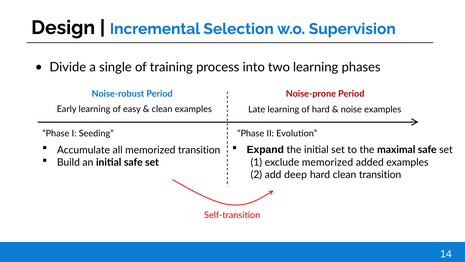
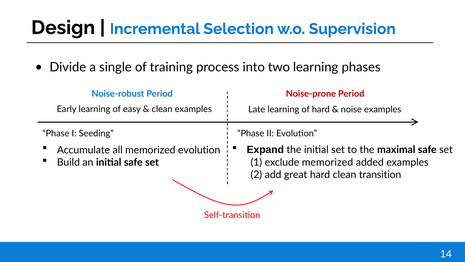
memorized transition: transition -> evolution
deep: deep -> great
